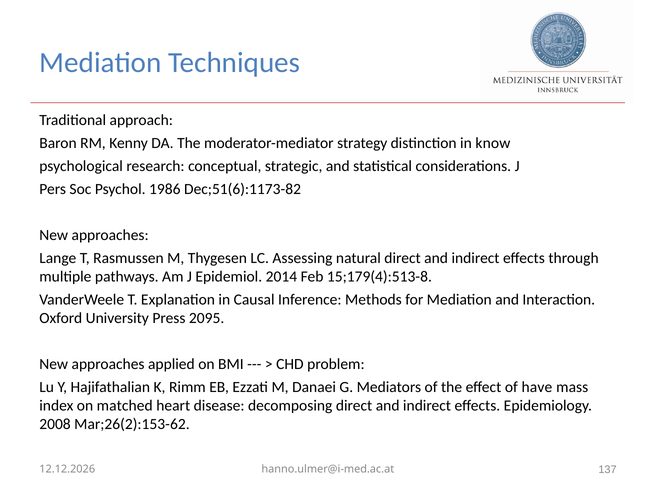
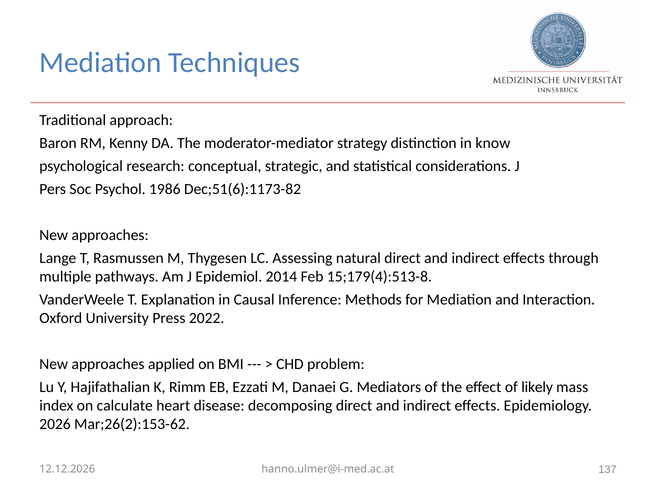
2095: 2095 -> 2022
have: have -> likely
matched: matched -> calculate
2008: 2008 -> 2026
